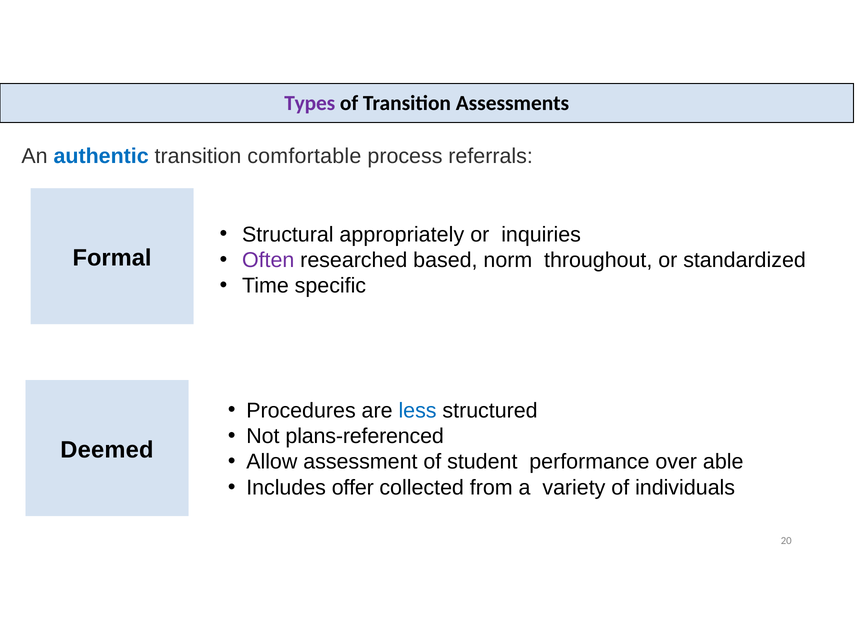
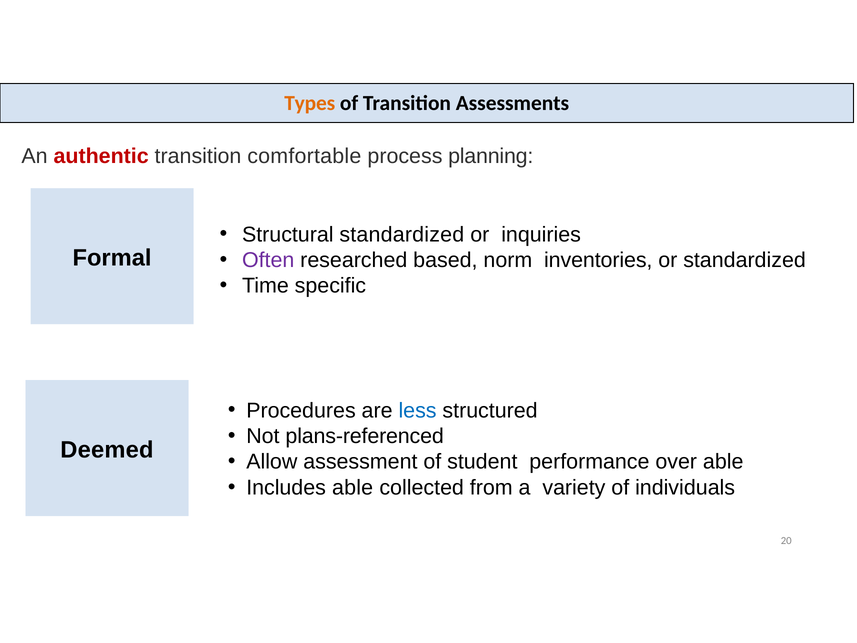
Types colour: purple -> orange
authentic colour: blue -> red
referrals: referrals -> planning
Structural appropriately: appropriately -> standardized
throughout: throughout -> inventories
Includes offer: offer -> able
